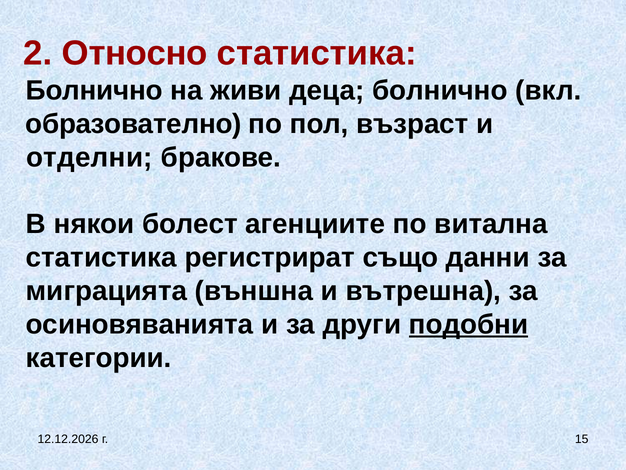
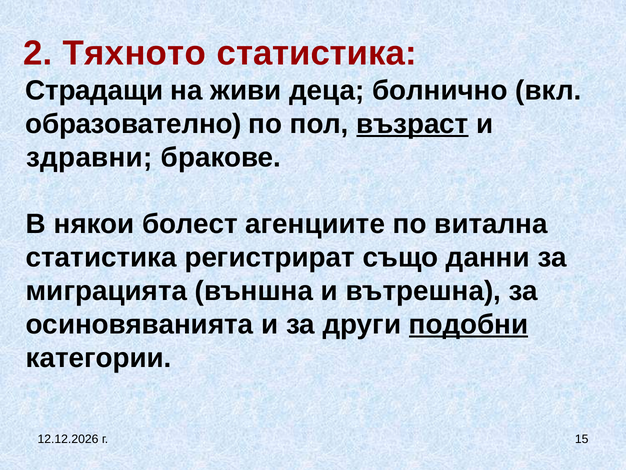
Относно: Относно -> Тяхното
Болнично at (94, 90): Болнично -> Страдащи
възраст underline: none -> present
отделни: отделни -> здравни
